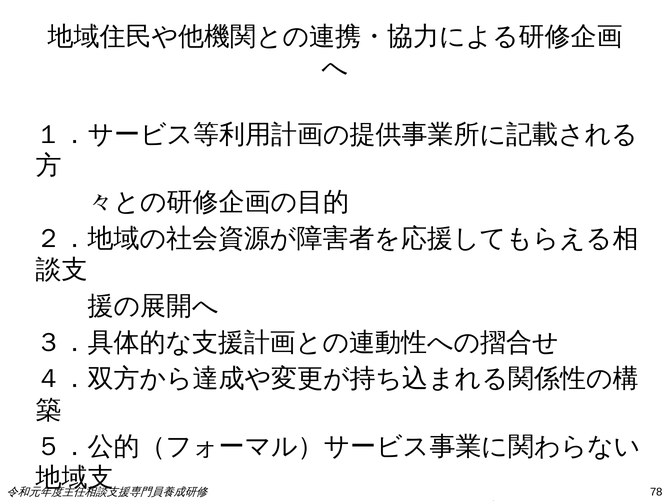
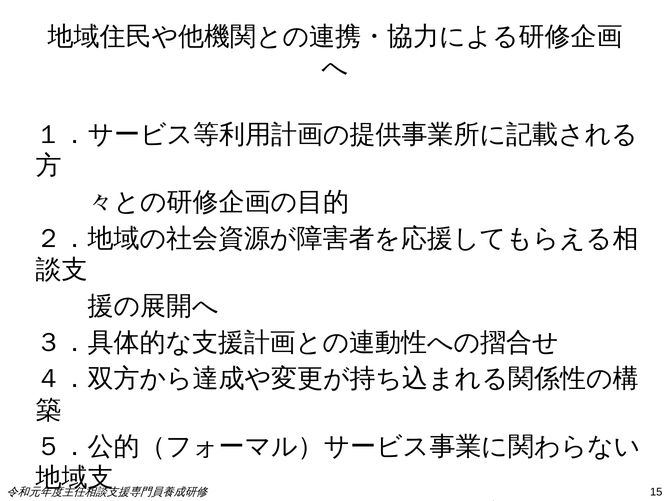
78: 78 -> 15
